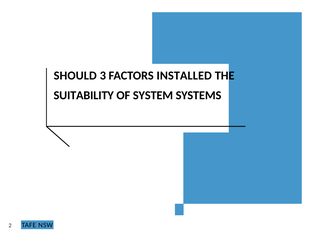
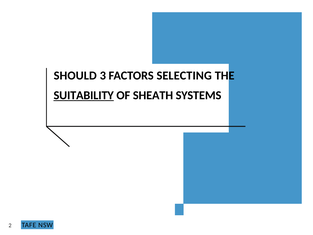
INSTALLED: INSTALLED -> SELECTING
SUITABILITY underline: none -> present
SYSTEM: SYSTEM -> SHEATH
